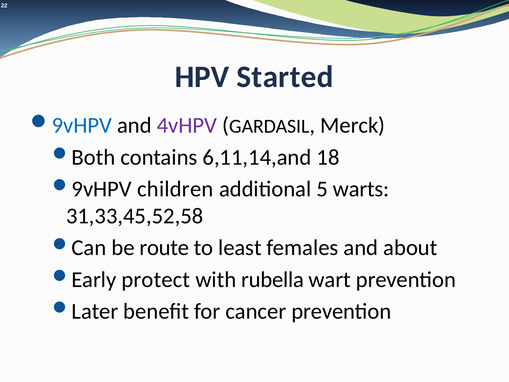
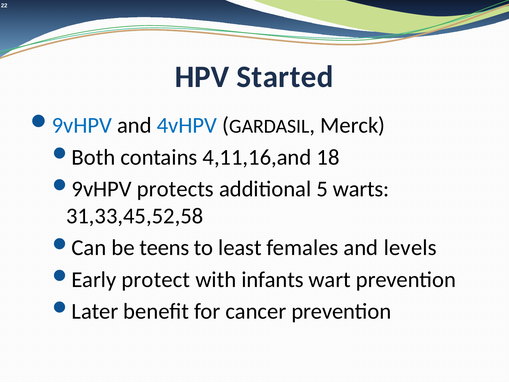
4vHPV colour: purple -> blue
6,11,14,and: 6,11,14,and -> 4,11,16,and
children: children -> protects
route: route -> teens
about: about -> levels
rubella: rubella -> infants
